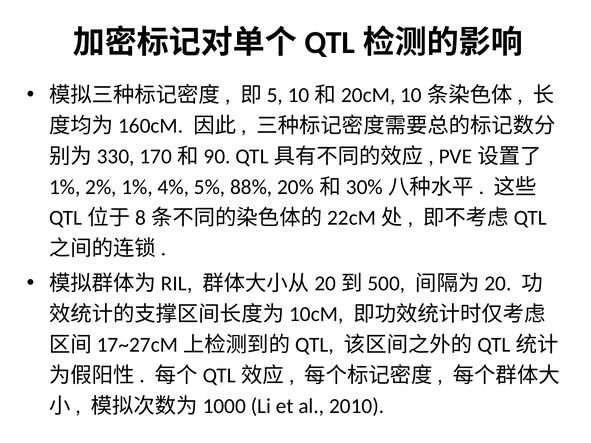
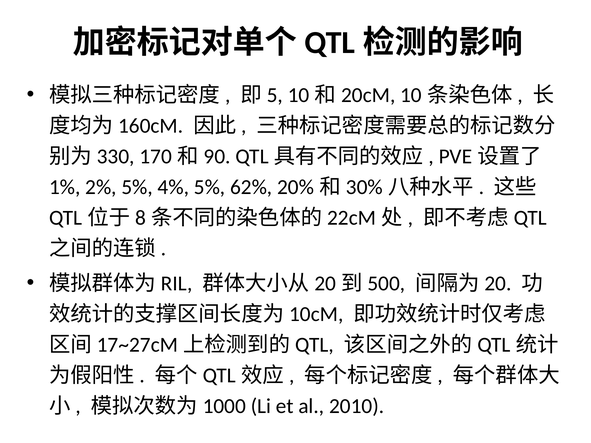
2% 1%: 1% -> 5%
88%: 88% -> 62%
